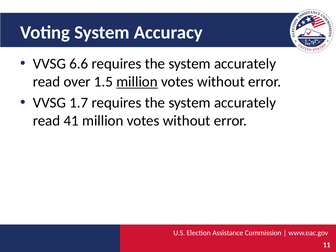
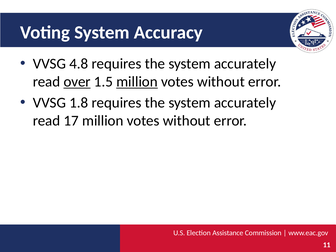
6.6: 6.6 -> 4.8
over underline: none -> present
1.7: 1.7 -> 1.8
41: 41 -> 17
